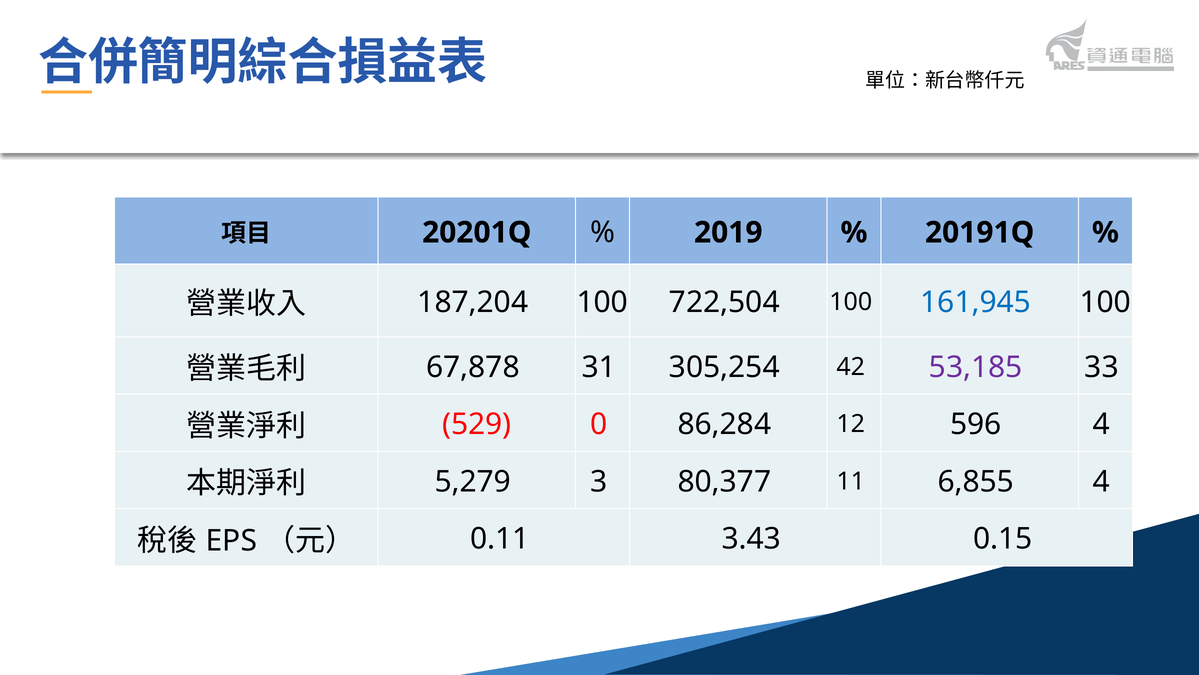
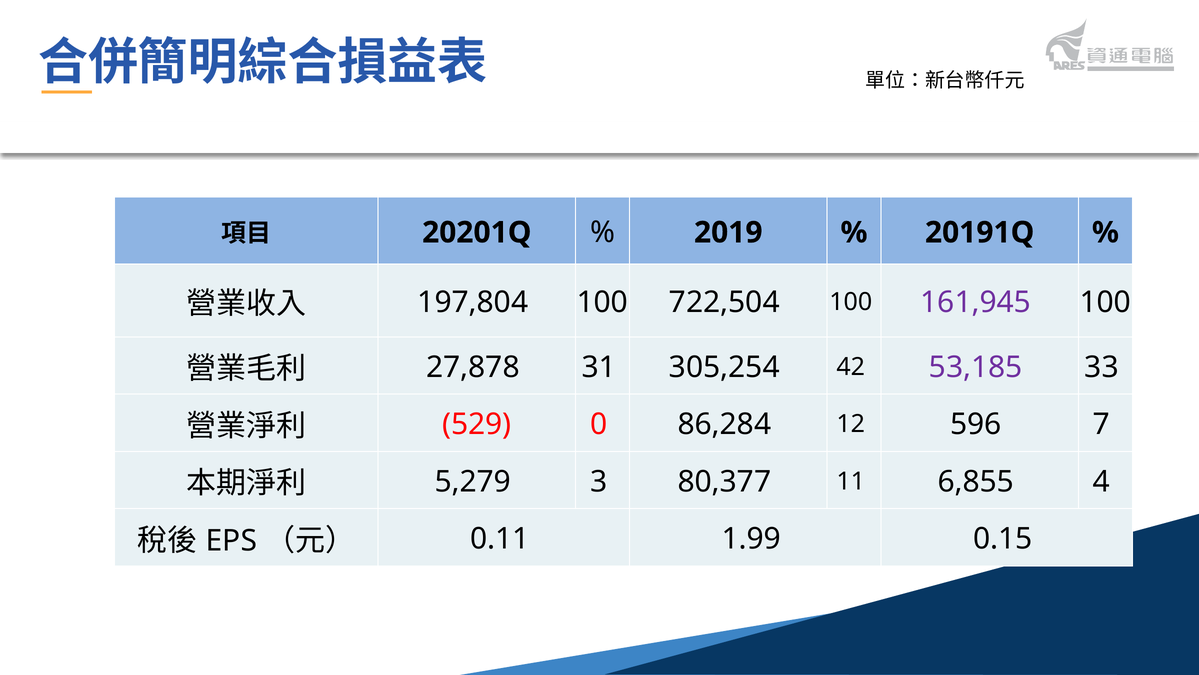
187,204: 187,204 -> 197,804
161,945 colour: blue -> purple
67,878: 67,878 -> 27,878
596 4: 4 -> 7
3.43: 3.43 -> 1.99
